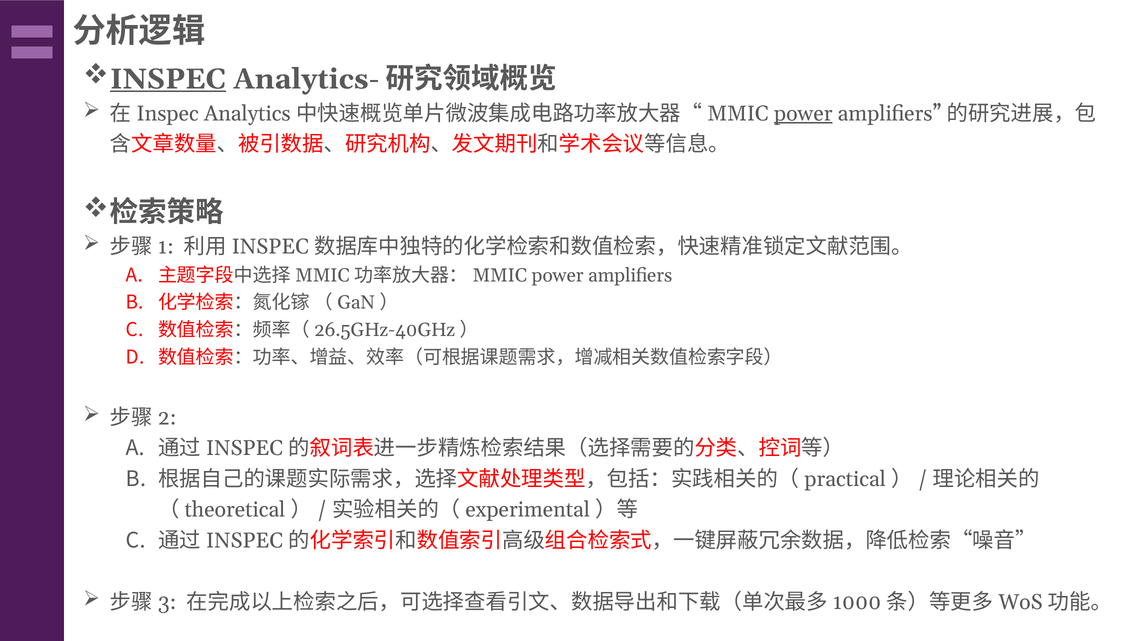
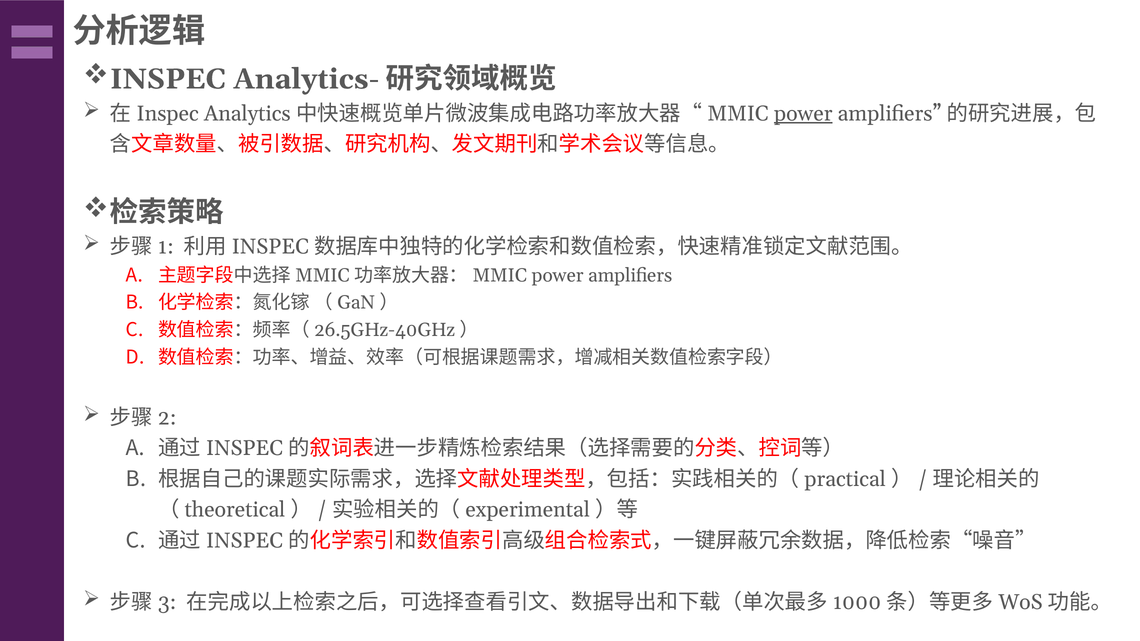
INSPEC underline: present -> none
